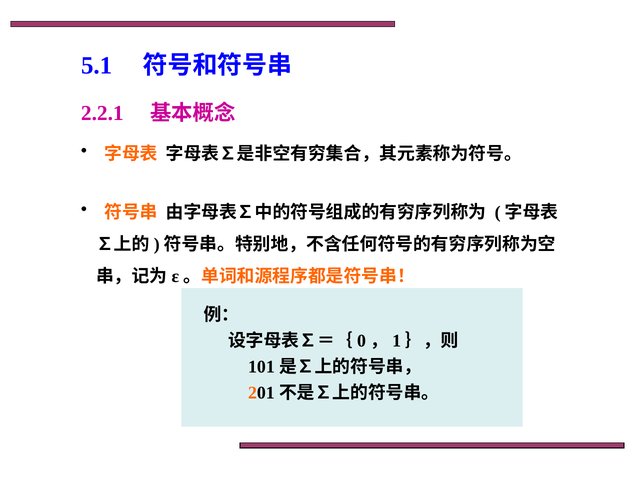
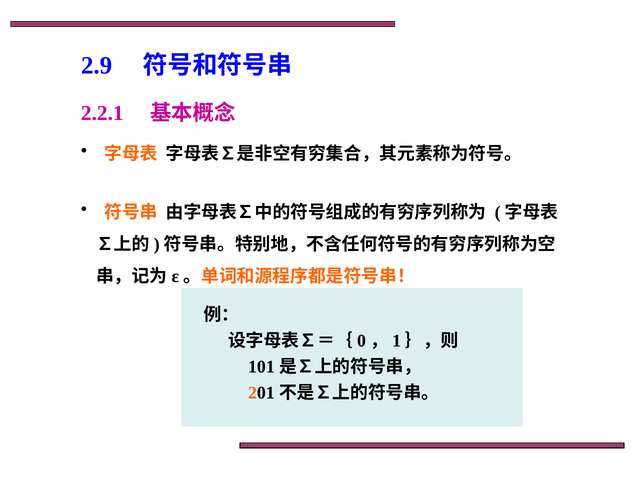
5.1: 5.1 -> 2.9
